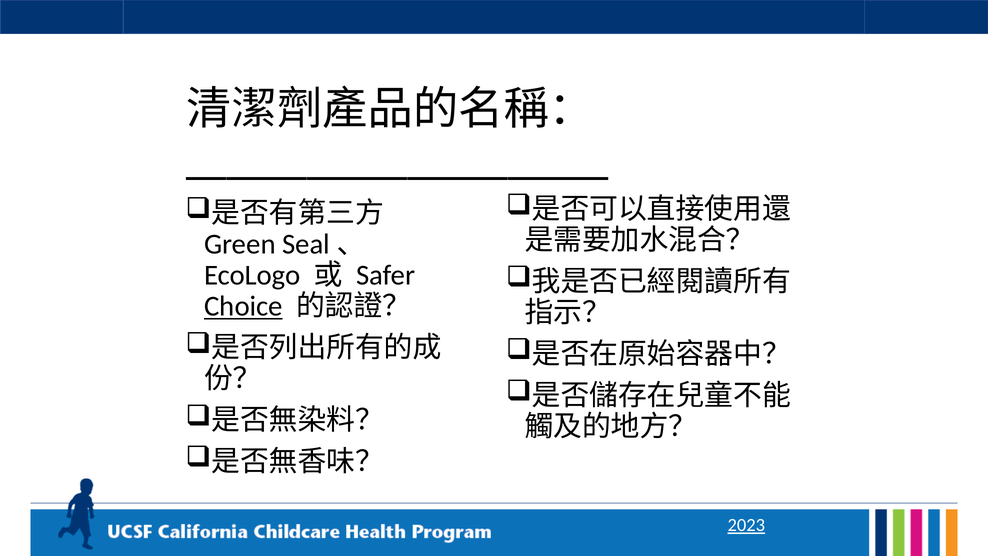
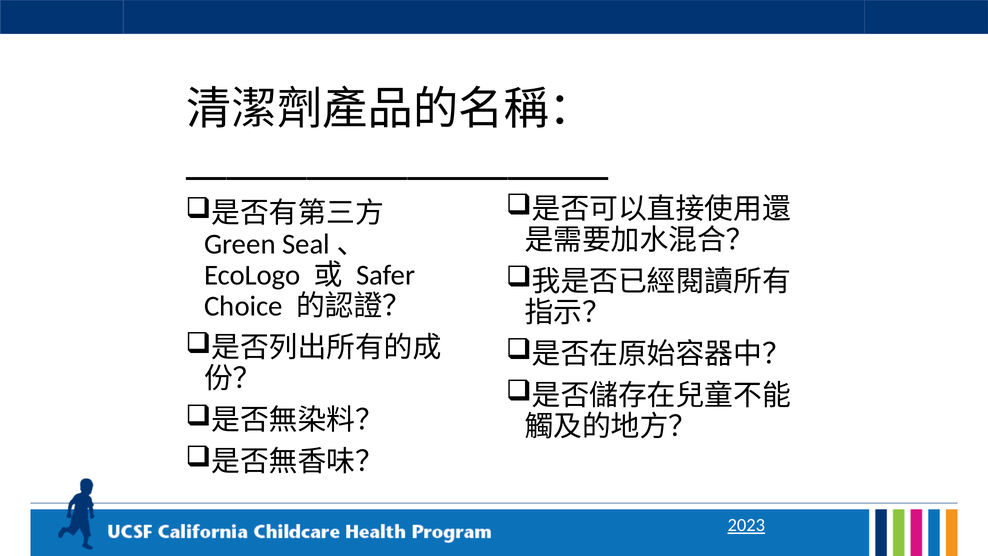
Choice underline: present -> none
